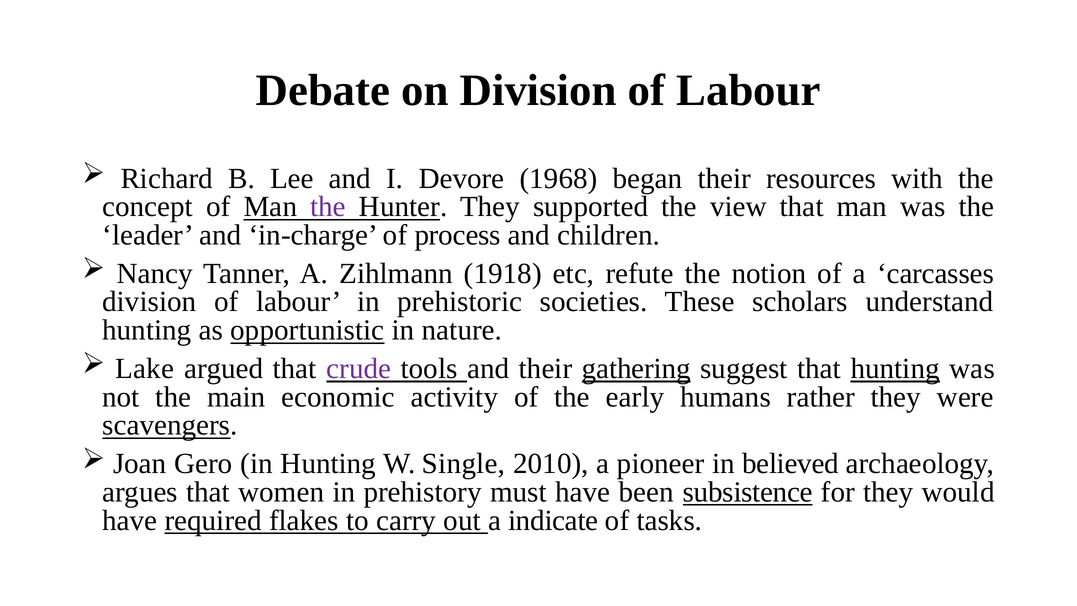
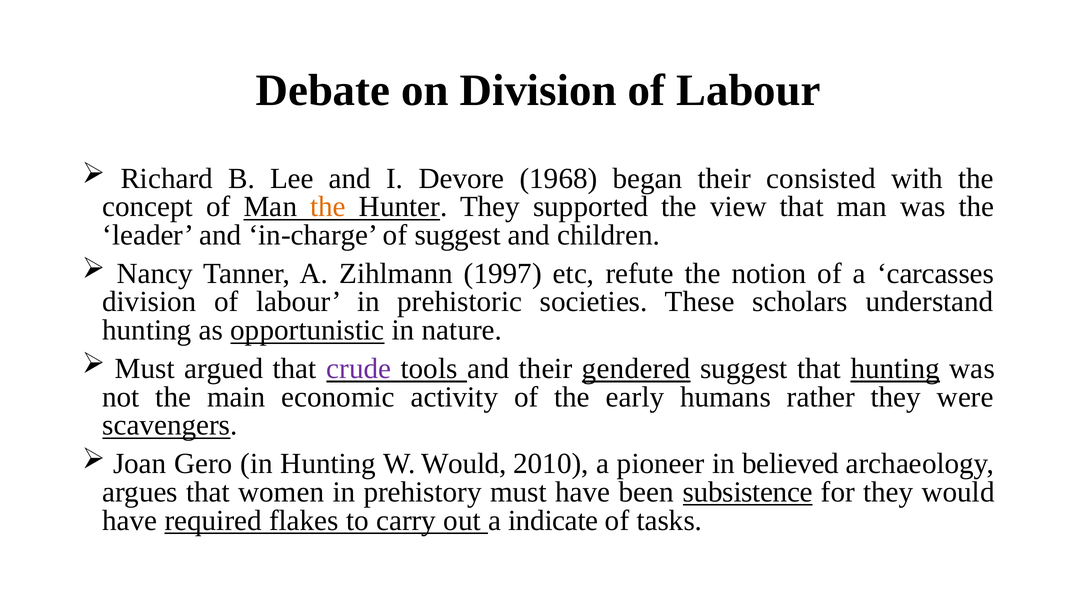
resources: resources -> consisted
the at (328, 207) colour: purple -> orange
of process: process -> suggest
1918: 1918 -> 1997
Lake at (145, 369): Lake -> Must
gathering: gathering -> gendered
W Single: Single -> Would
